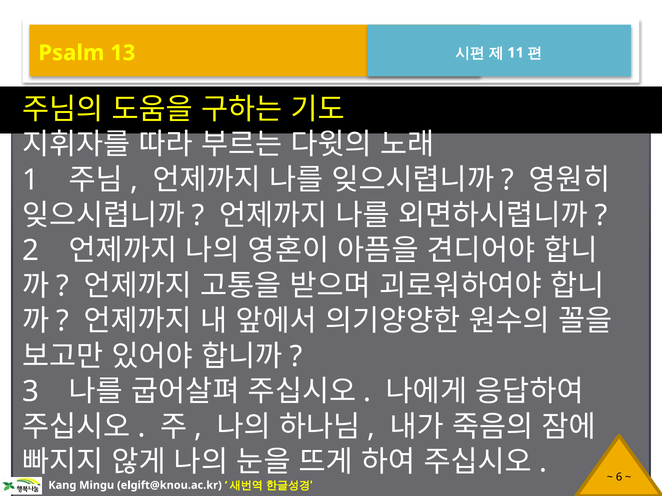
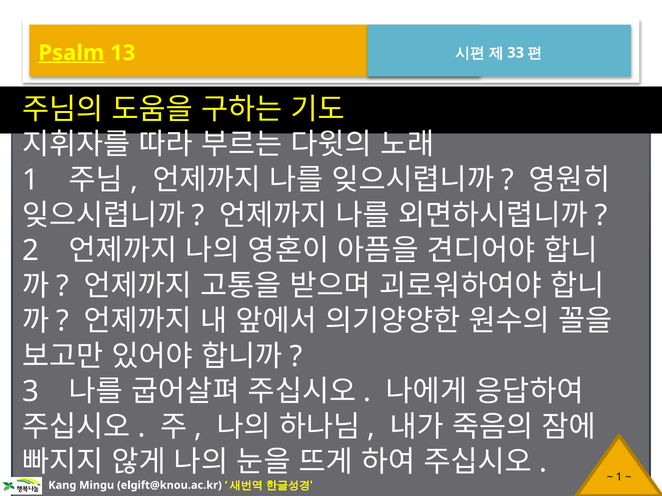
Psalm underline: none -> present
11: 11 -> 33
6 at (619, 478): 6 -> 1
